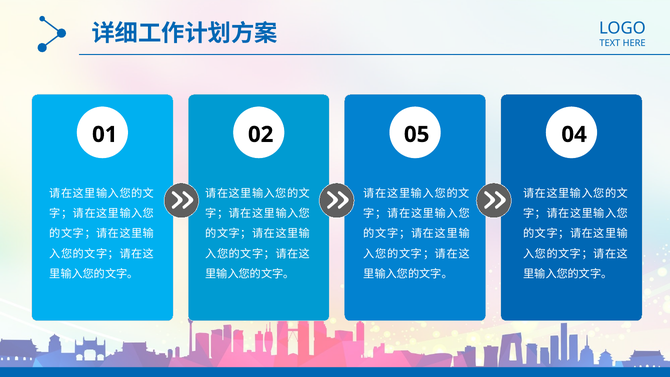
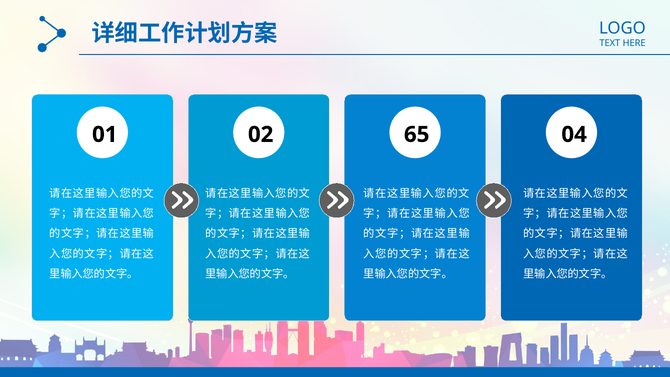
05: 05 -> 65
